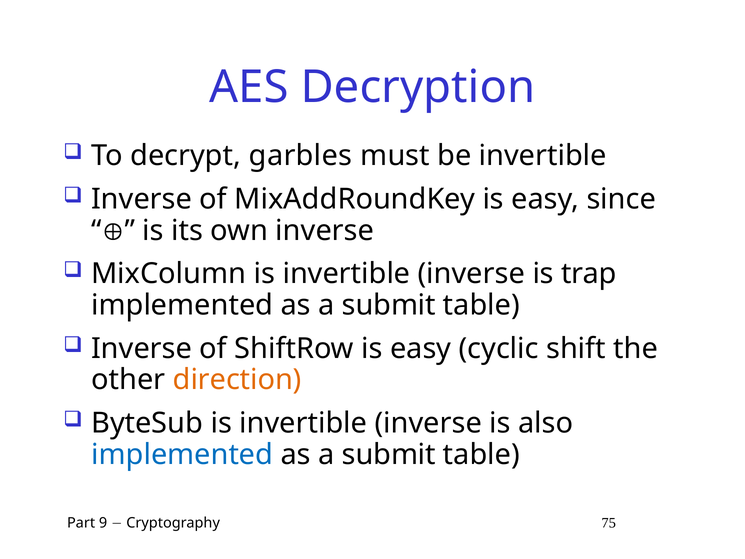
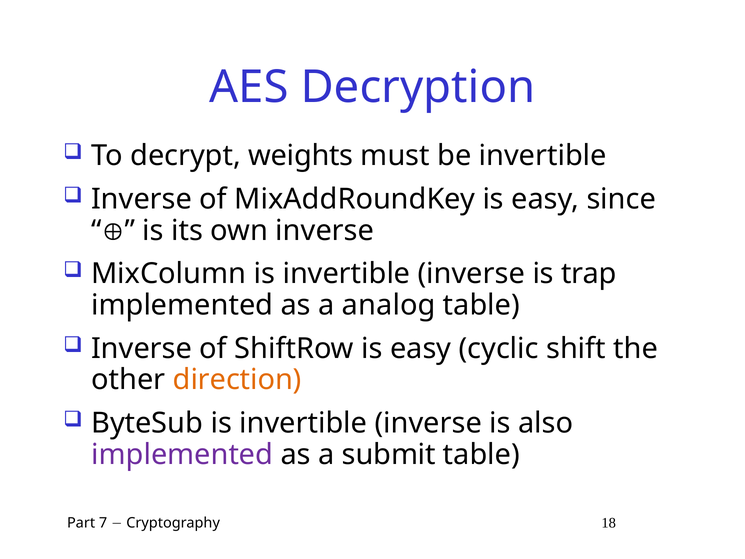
garbles: garbles -> weights
submit at (389, 305): submit -> analog
implemented at (182, 454) colour: blue -> purple
9: 9 -> 7
75: 75 -> 18
